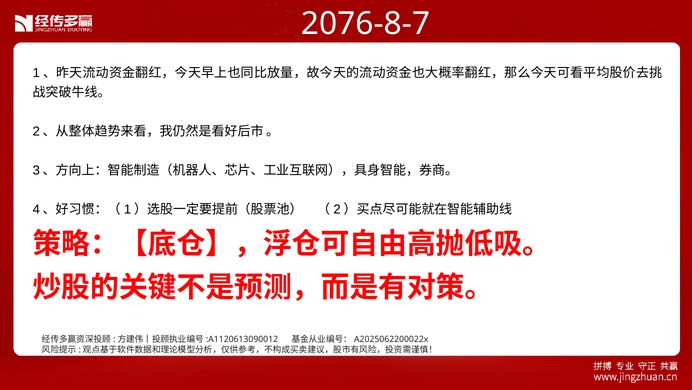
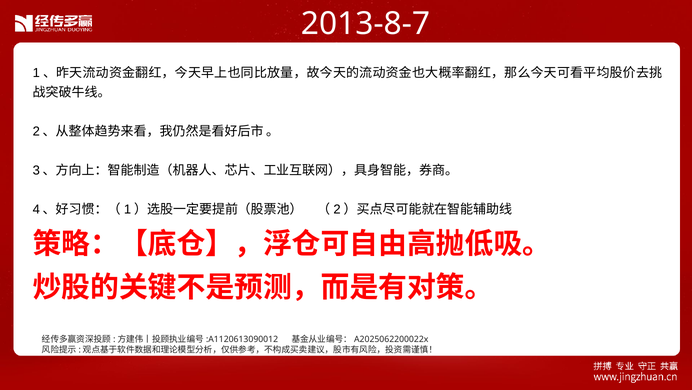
2076-8-7: 2076-8-7 -> 2013-8-7
